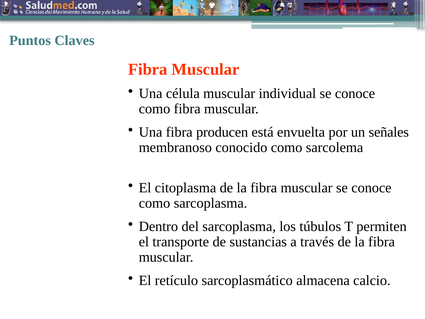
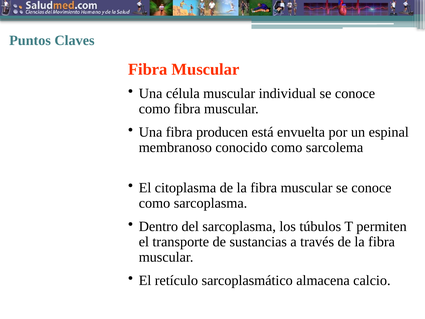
señales: señales -> espinal
